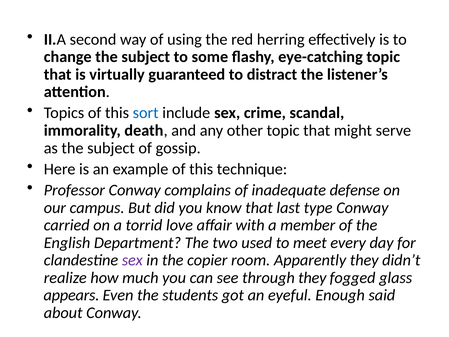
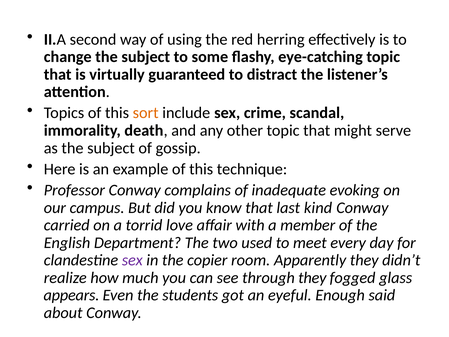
sort colour: blue -> orange
defense: defense -> evoking
type: type -> kind
